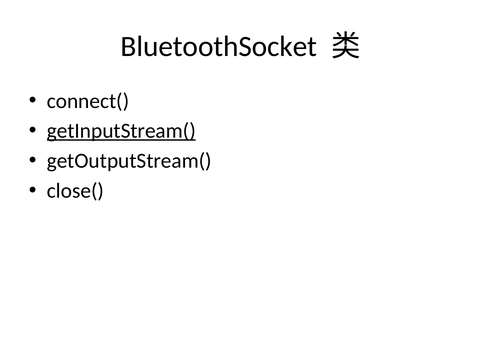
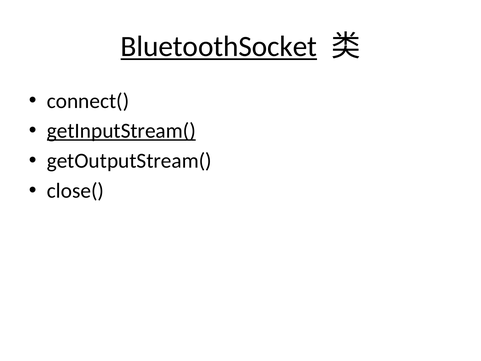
BluetoothSocket underline: none -> present
